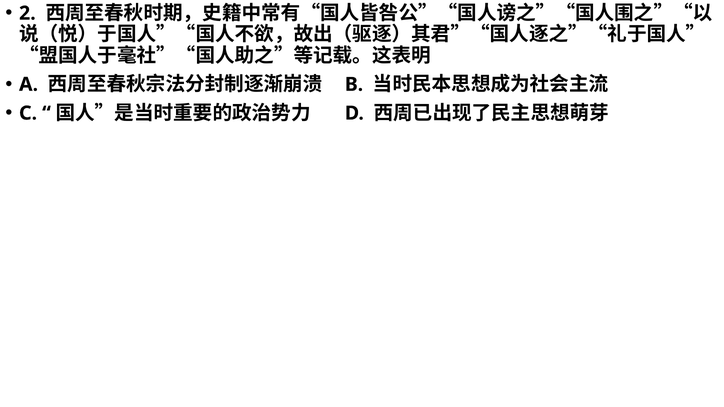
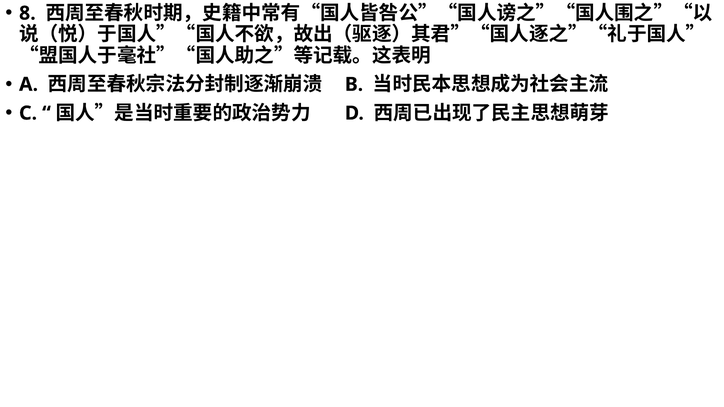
2: 2 -> 8
